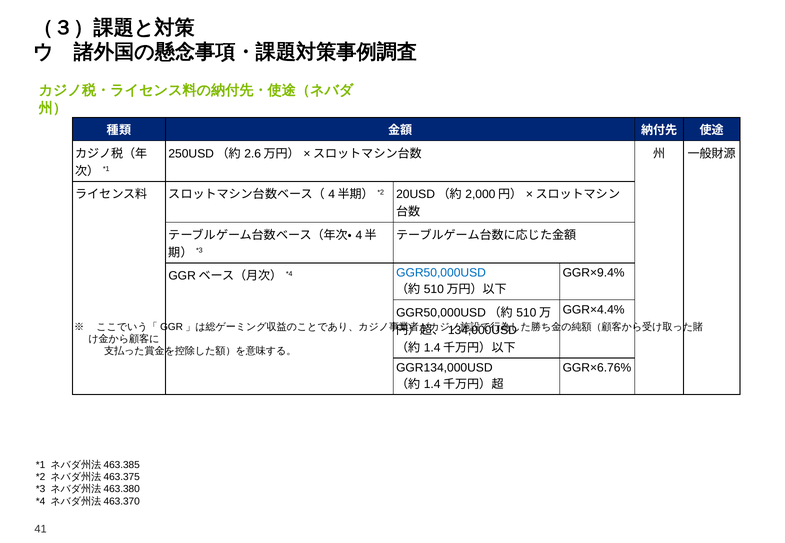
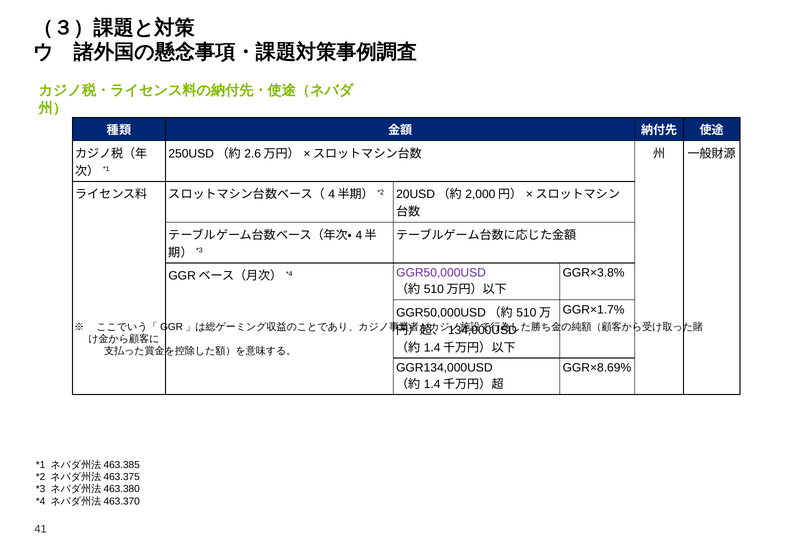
GGR×9.4%: GGR×9.4% -> GGR×3.8%
GGR50,000USD colour: blue -> purple
GGR×4.4%: GGR×4.4% -> GGR×1.7%
GGR×6.76%: GGR×6.76% -> GGR×8.69%
